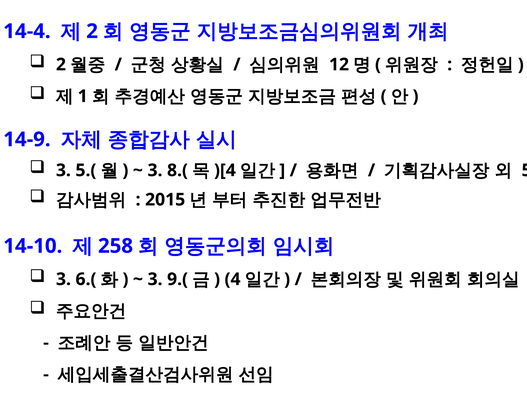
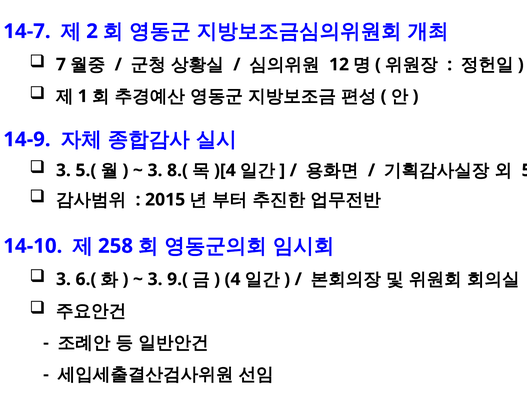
14-4: 14-4 -> 14-7
2 at (61, 64): 2 -> 7
